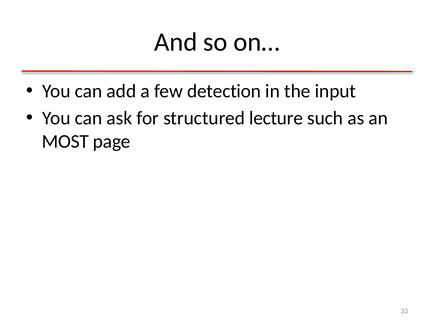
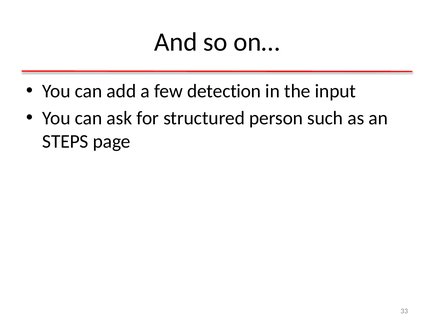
lecture: lecture -> person
MOST: MOST -> STEPS
